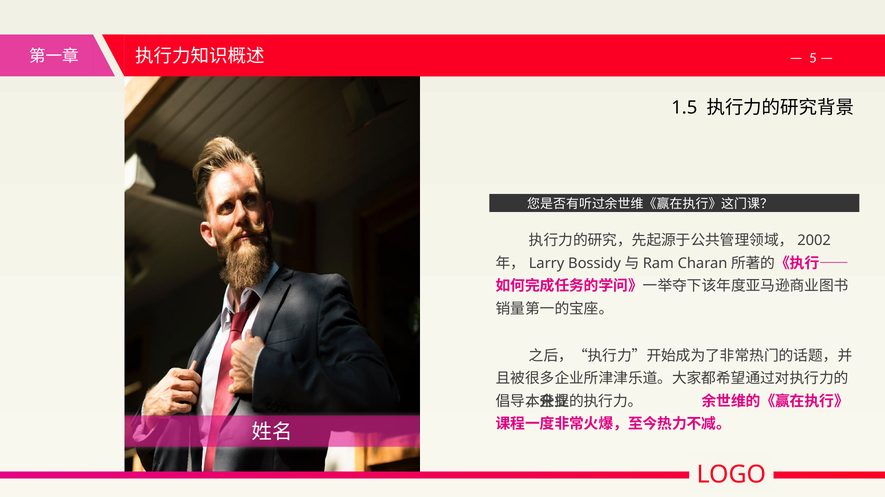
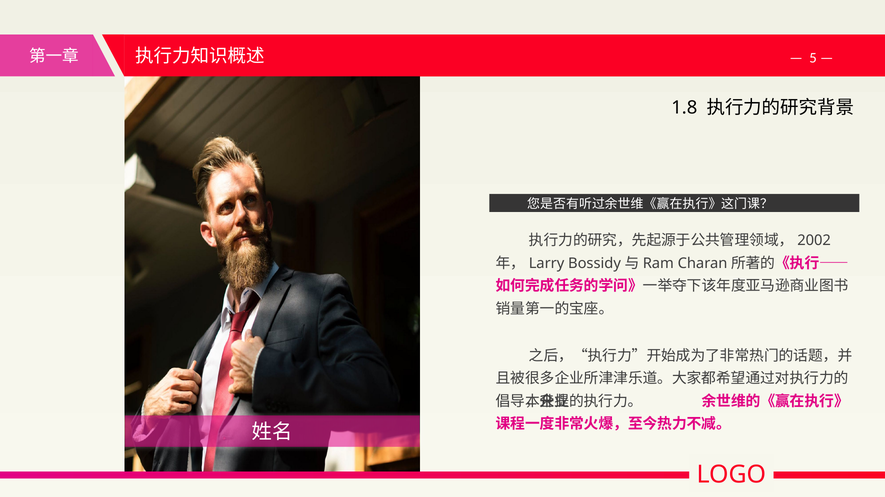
1.5: 1.5 -> 1.8
